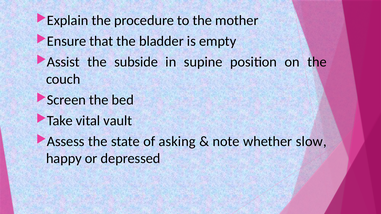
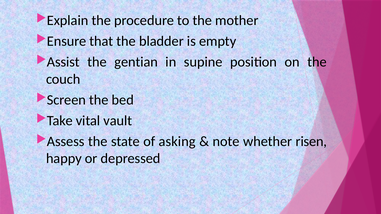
subside: subside -> gentian
slow: slow -> risen
